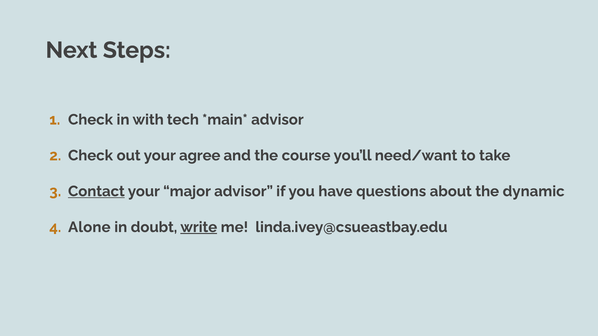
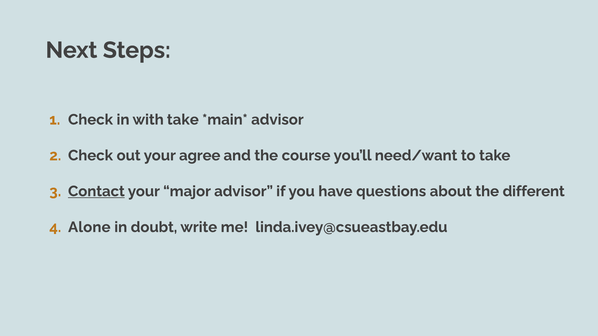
with tech: tech -> take
dynamic: dynamic -> different
write underline: present -> none
